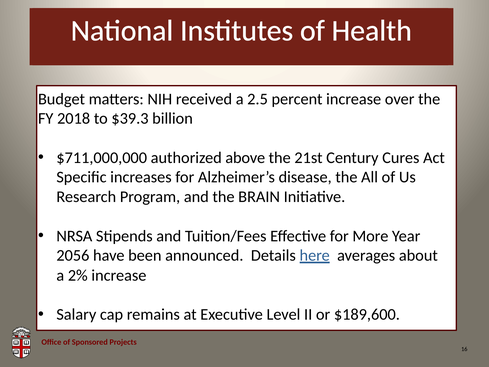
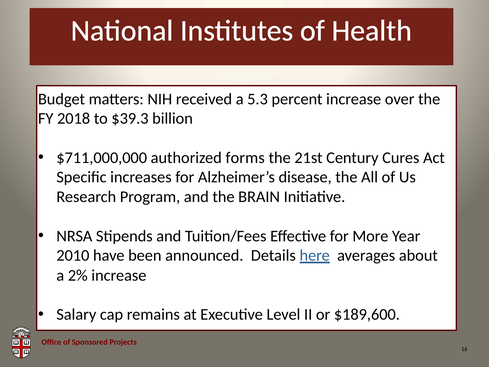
2.5: 2.5 -> 5.3
above: above -> forms
2056: 2056 -> 2010
